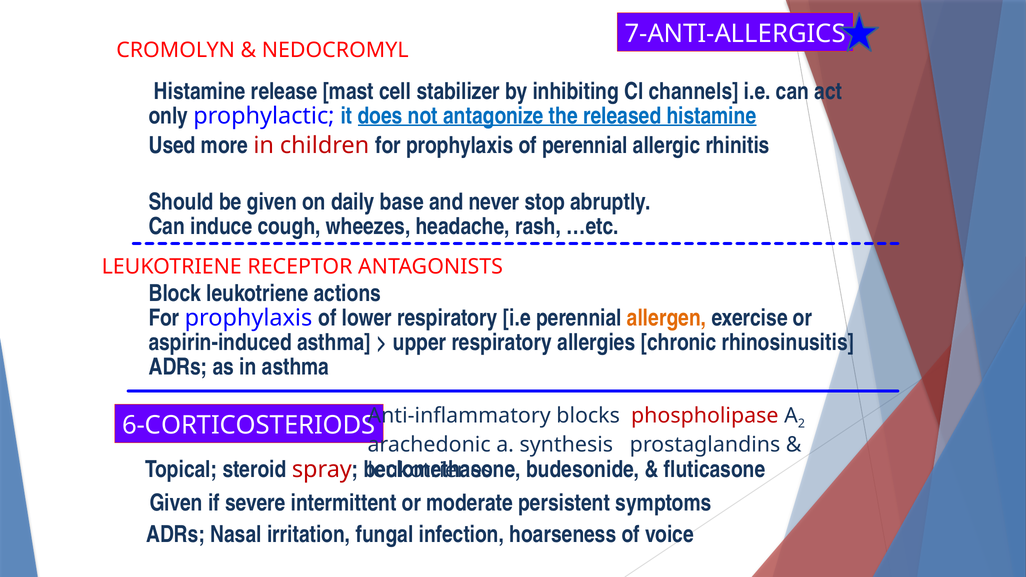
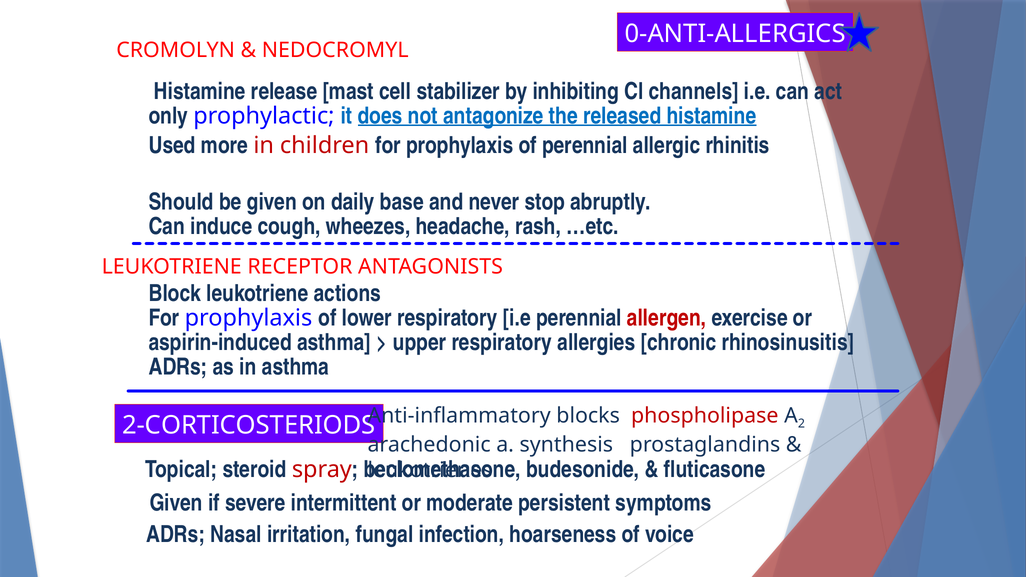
7-ANTI-ALLERGICS: 7-ANTI-ALLERGICS -> 0-ANTI-ALLERGICS
allergen colour: orange -> red
6-CORTICOSTERIODS: 6-CORTICOSTERIODS -> 2-CORTICOSTERIODS
